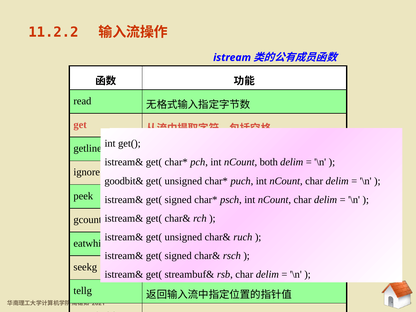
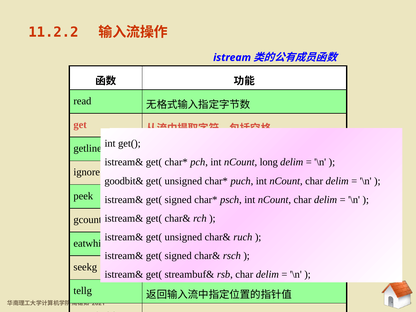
both: both -> long
